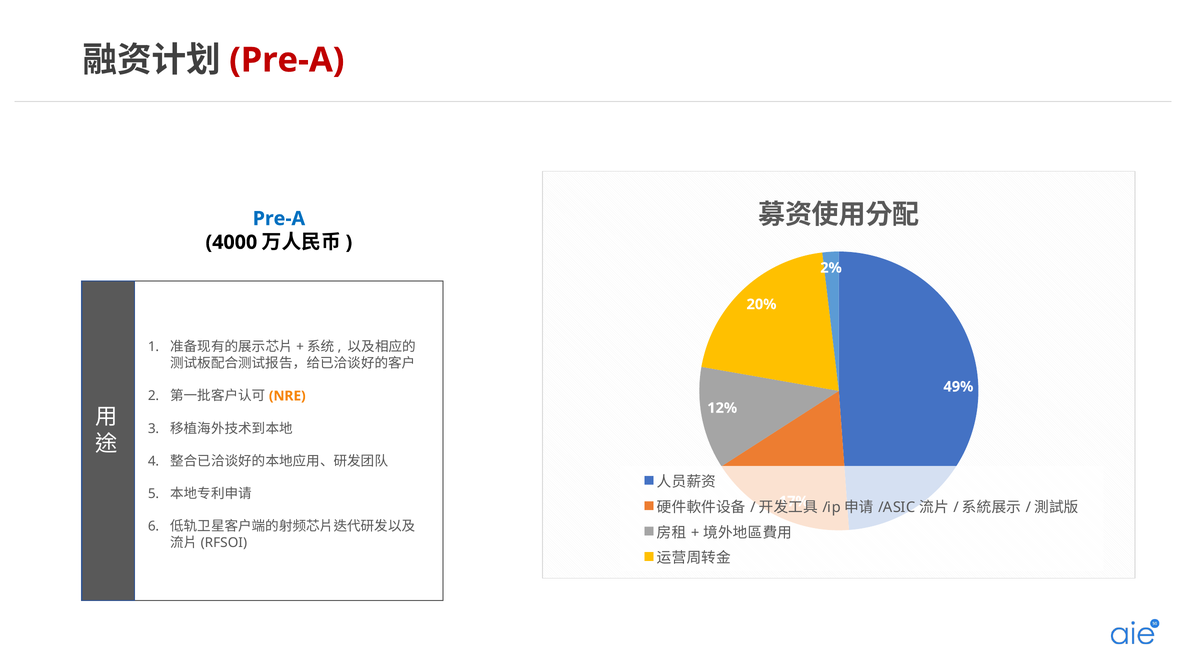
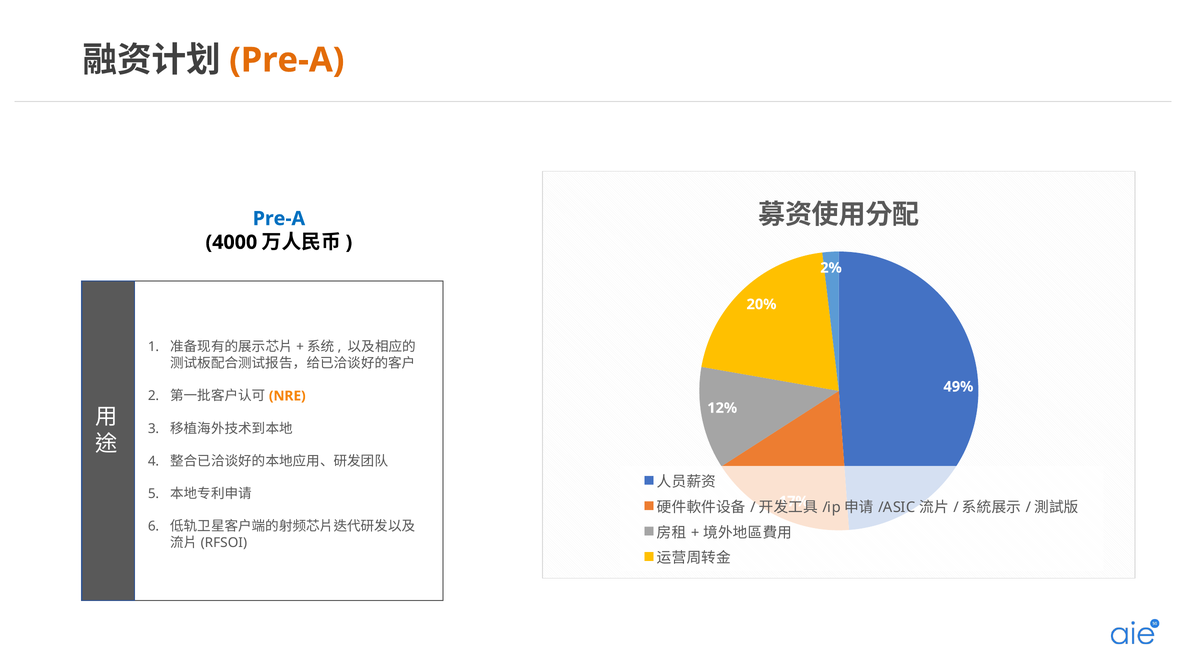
Pre-A at (287, 60) colour: red -> orange
